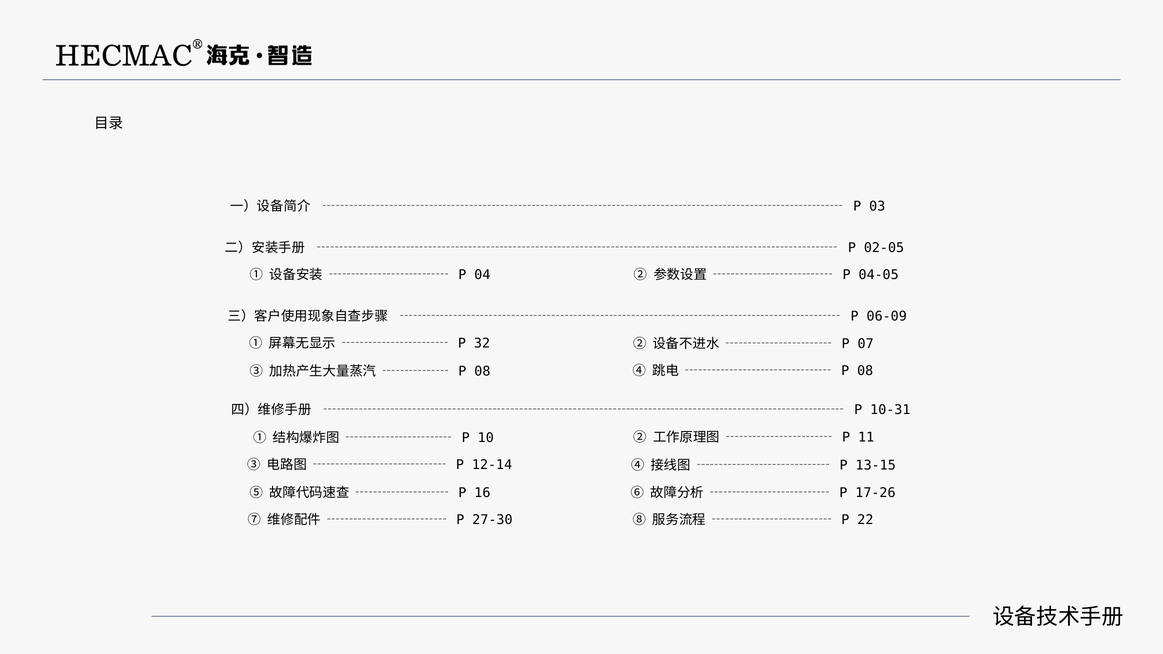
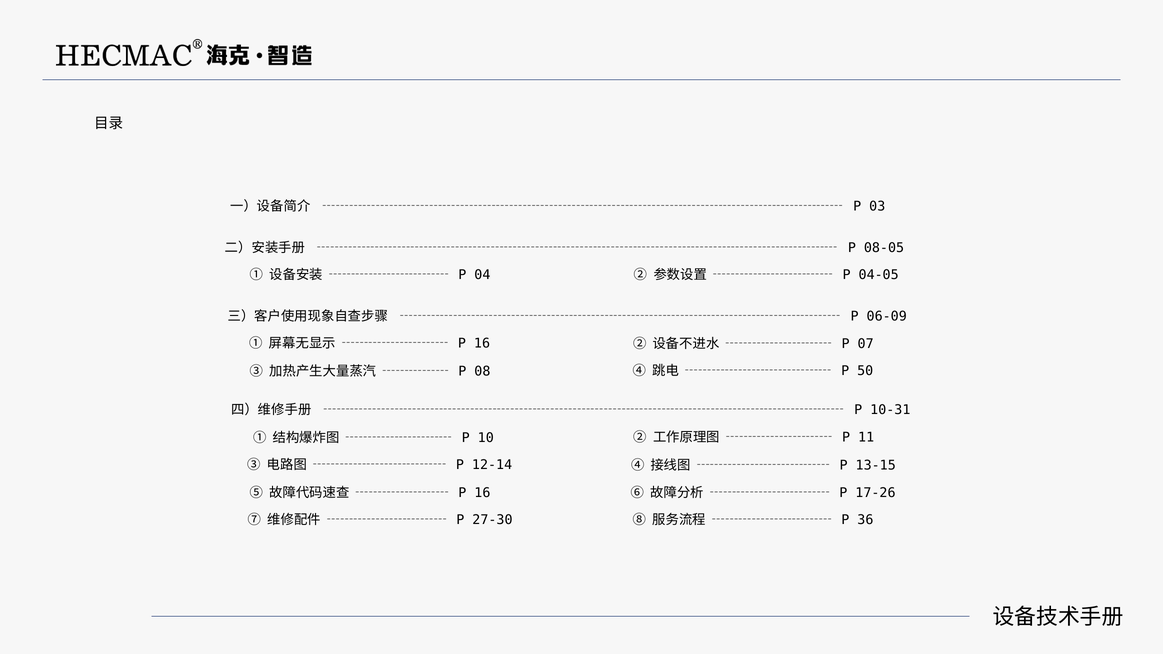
02-05: 02-05 -> 08-05
32 at (482, 344): 32 -> 16
08 at (865, 371): 08 -> 50
22: 22 -> 36
